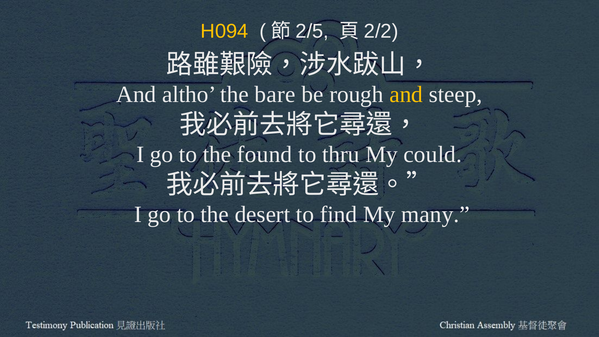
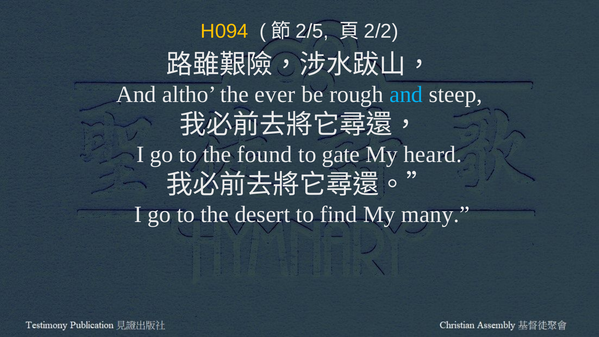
bare: bare -> ever
and at (406, 94) colour: yellow -> light blue
thru: thru -> gate
could: could -> heard
